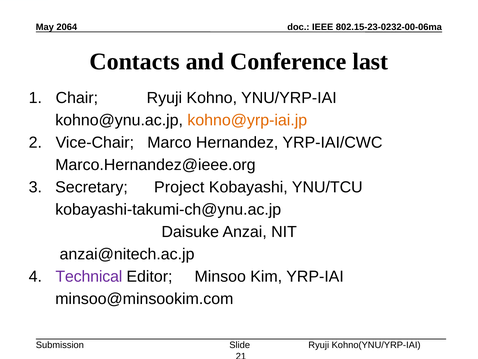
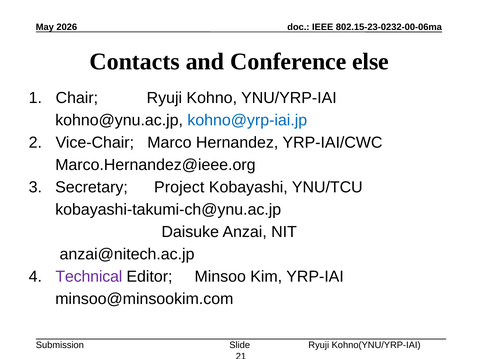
2064: 2064 -> 2026
last: last -> else
kohno@yrp-iai.jp colour: orange -> blue
